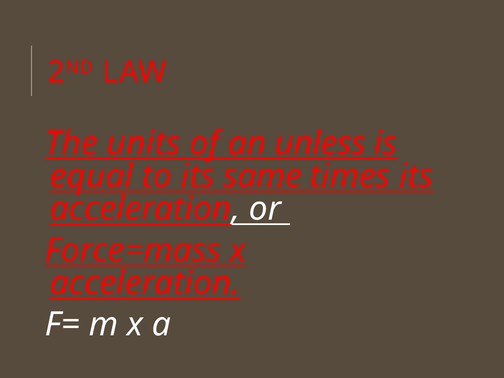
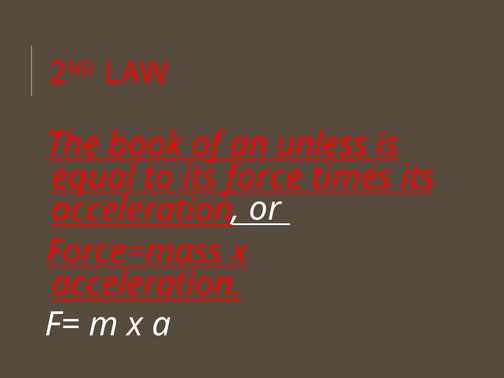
units: units -> book
same: same -> force
